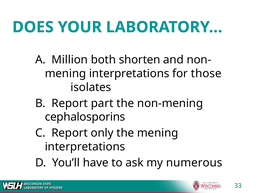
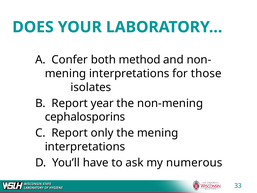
Million: Million -> Confer
shorten: shorten -> method
part: part -> year
